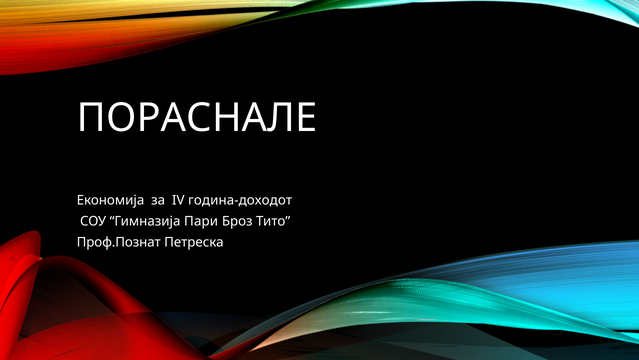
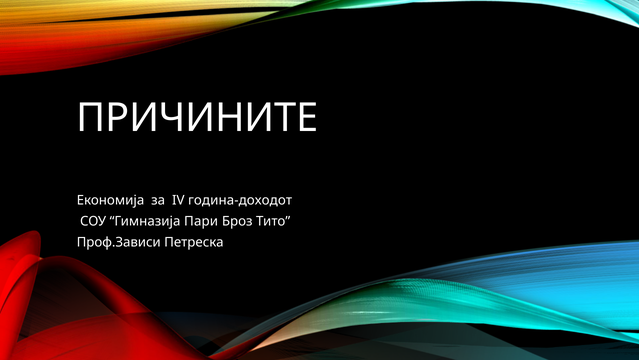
ПОРАСНАЛЕ: ПОРАСНАЛЕ -> ПРИЧИНИТЕ
Проф.Познат: Проф.Познат -> Проф.Зависи
